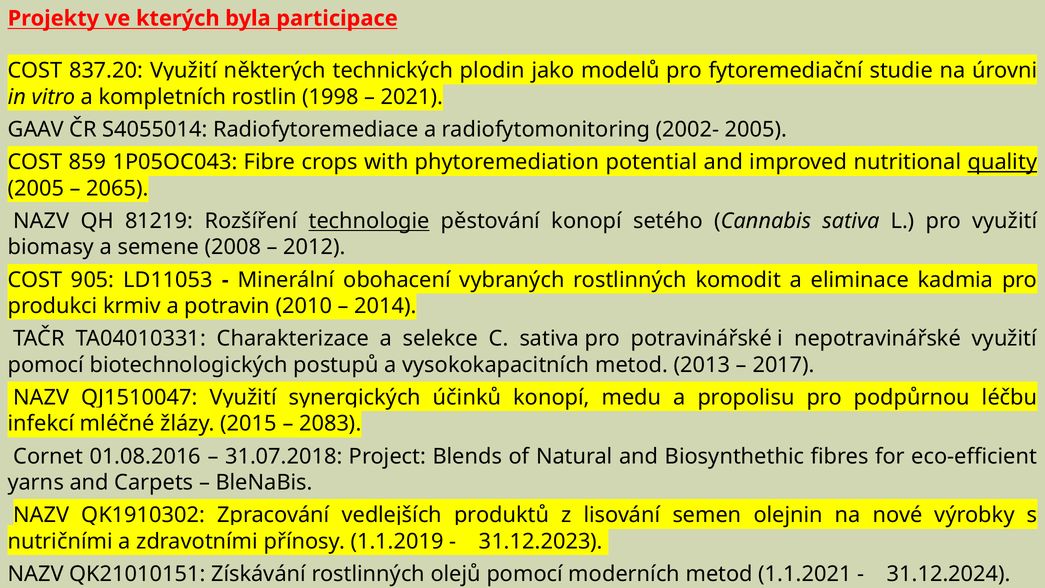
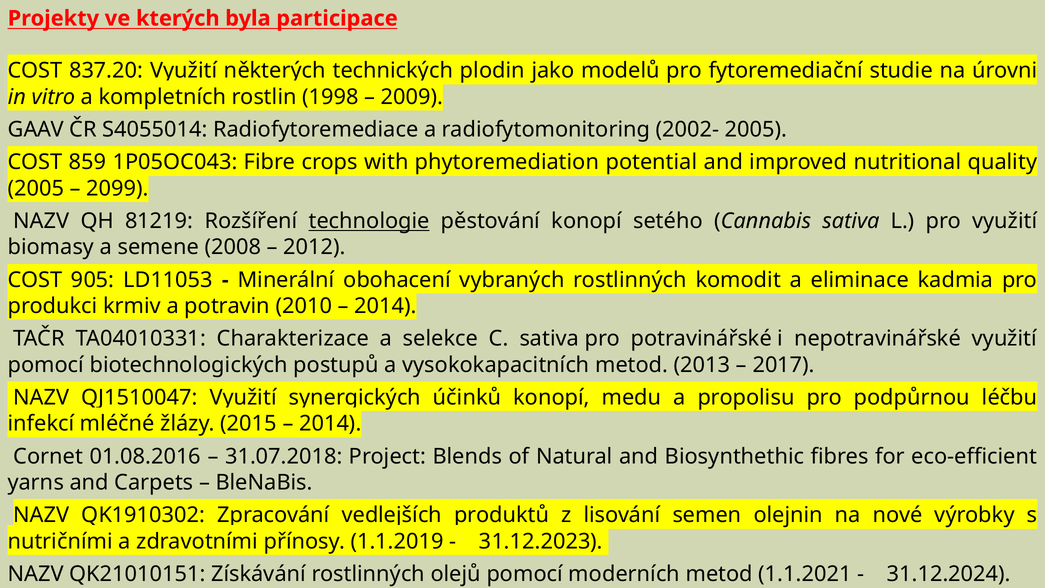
2021: 2021 -> 2009
quality underline: present -> none
2065: 2065 -> 2099
2083 at (330, 424): 2083 -> 2014
